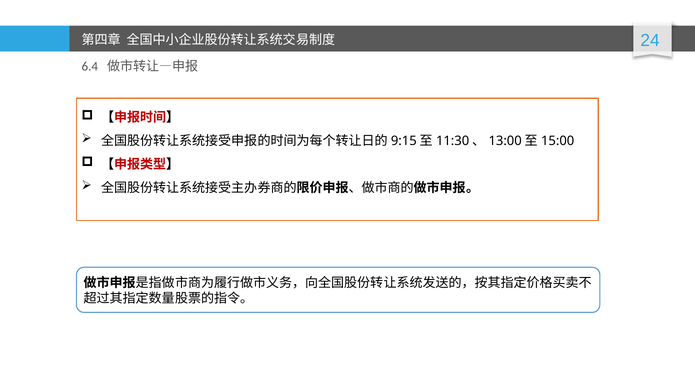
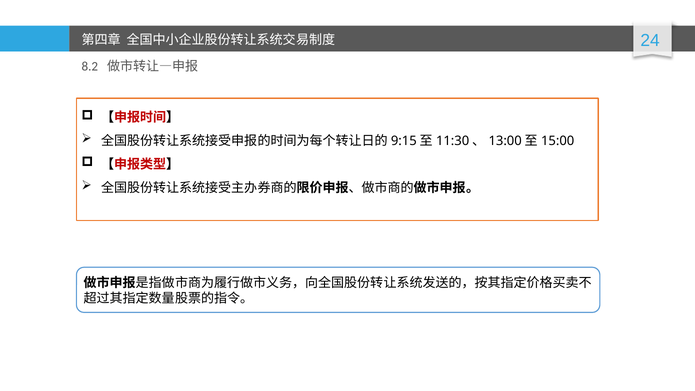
6.4: 6.4 -> 8.2
